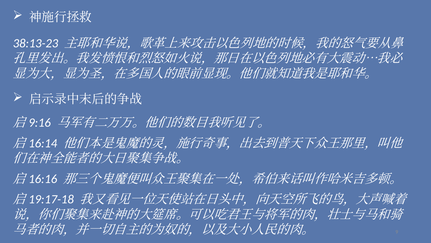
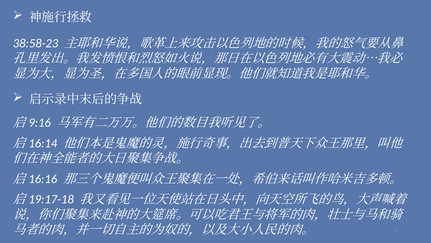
38:13-23: 38:13-23 -> 38:58-23
